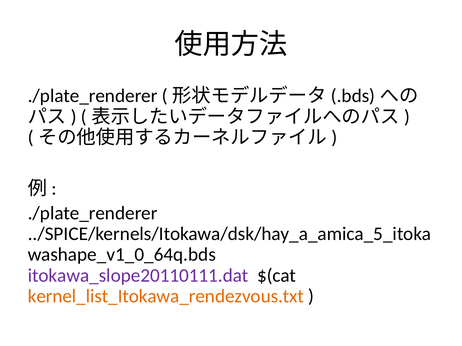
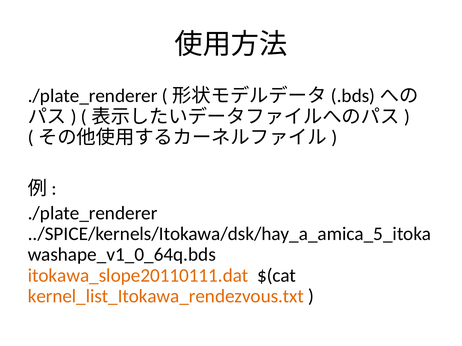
itokawa_slope20110111.dat colour: purple -> orange
